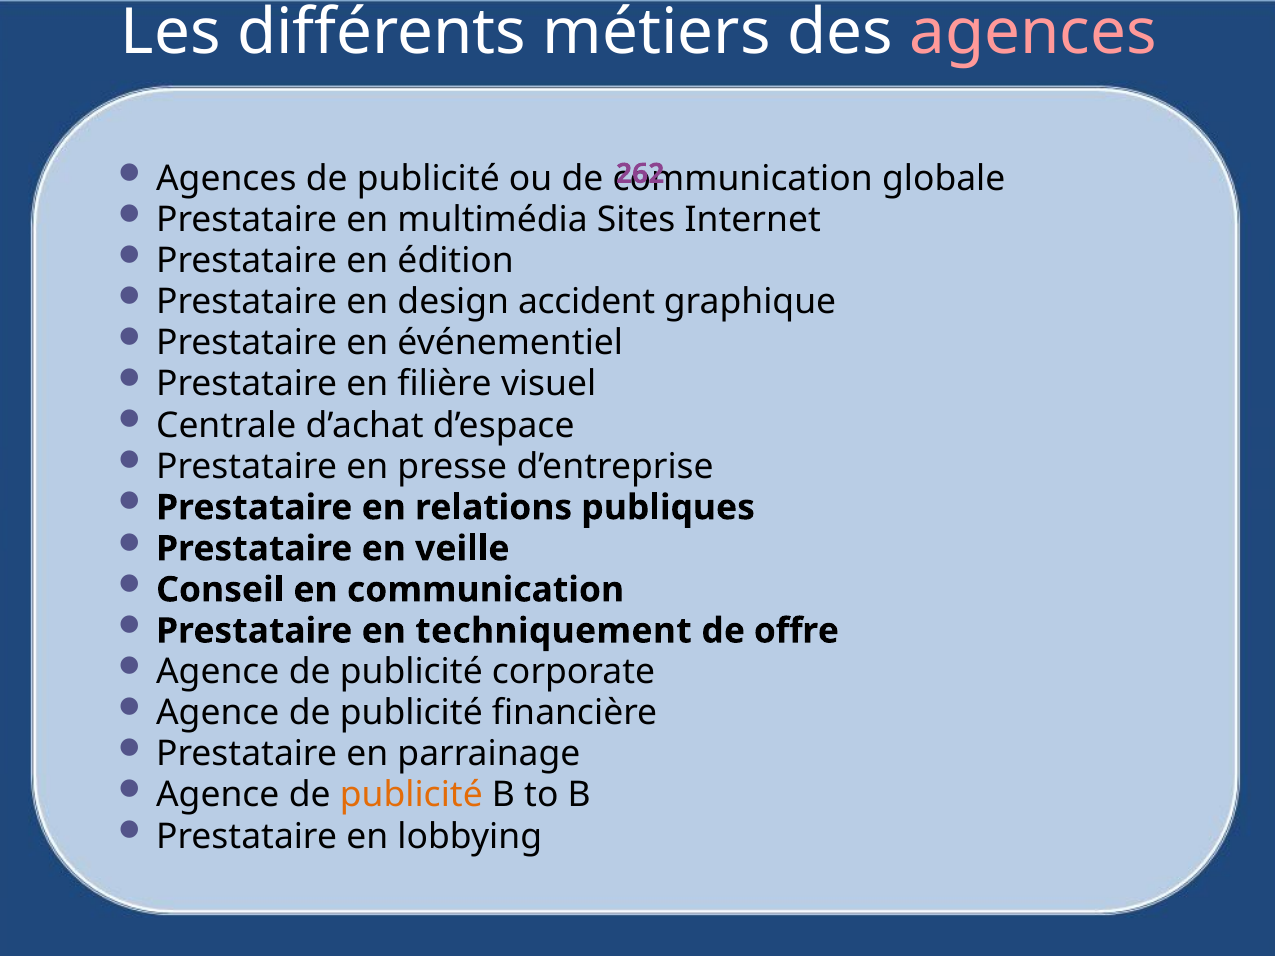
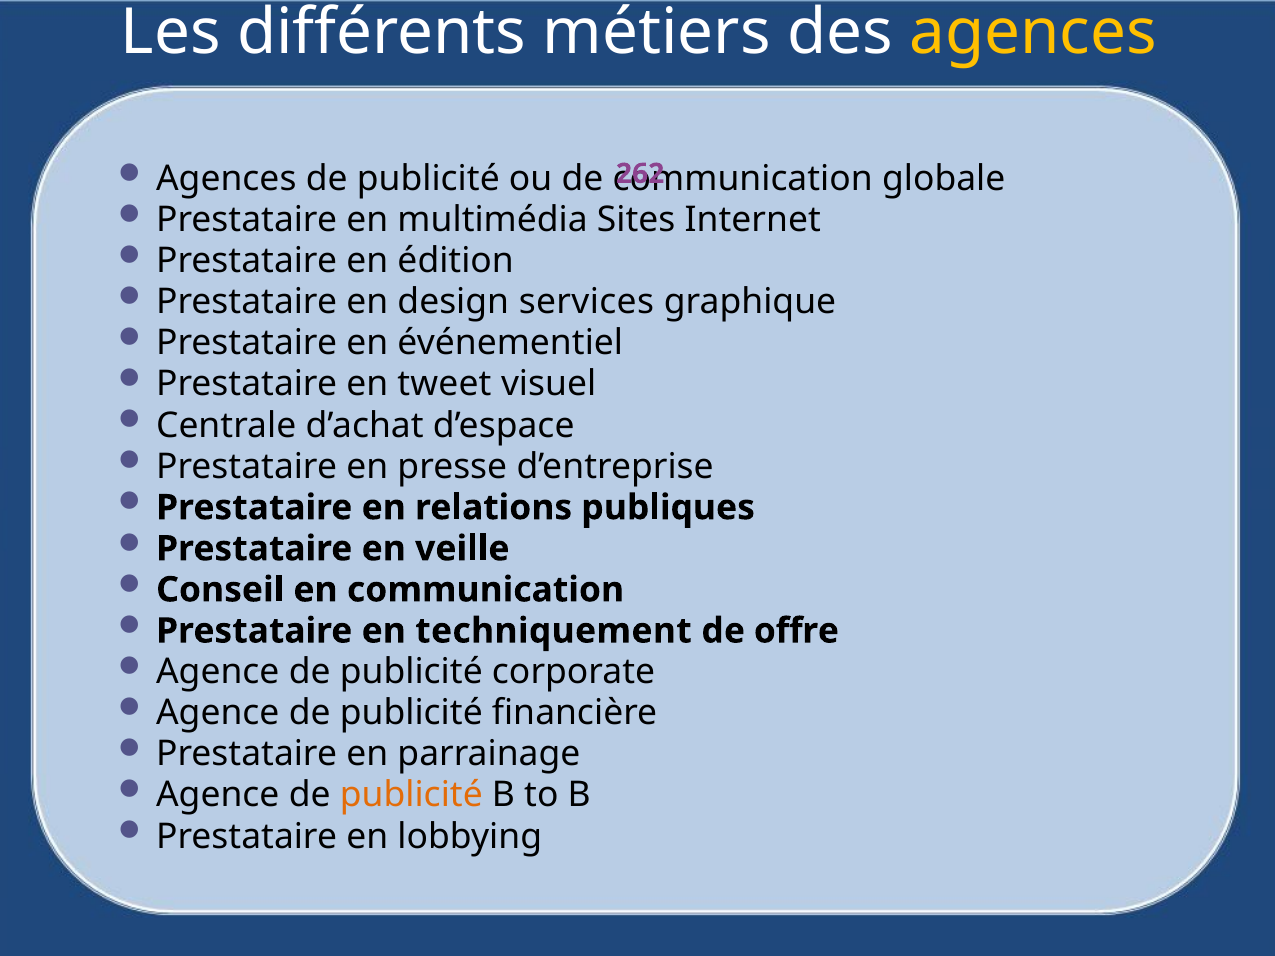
agences at (1033, 33) colour: pink -> yellow
accident: accident -> services
filière: filière -> tweet
